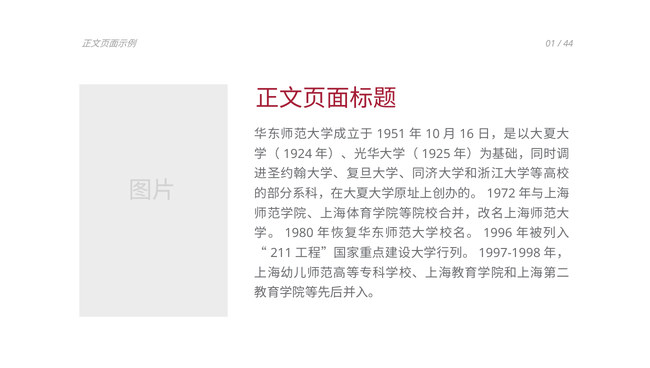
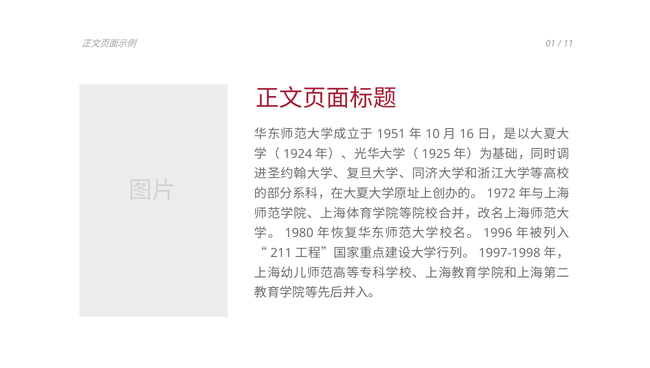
44: 44 -> 11
